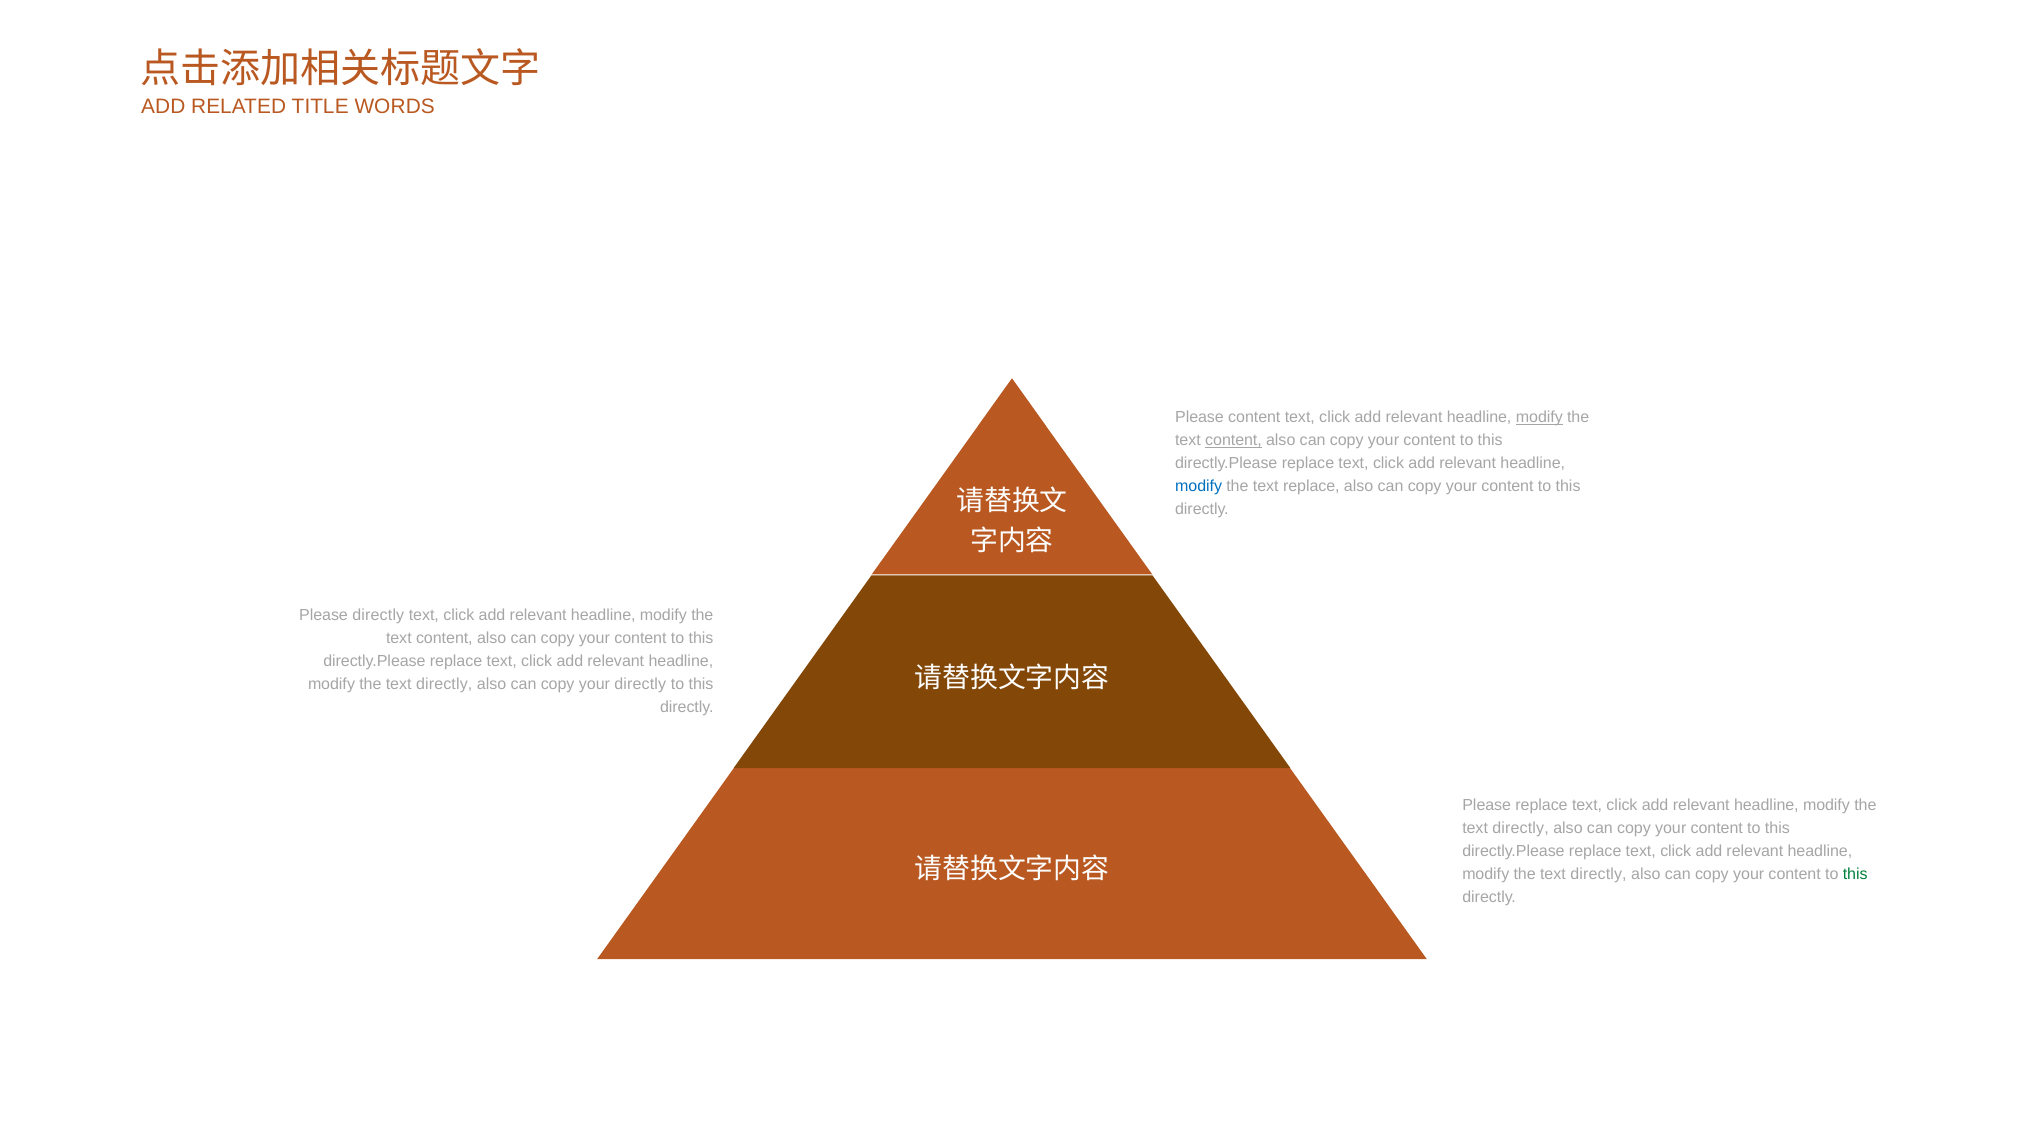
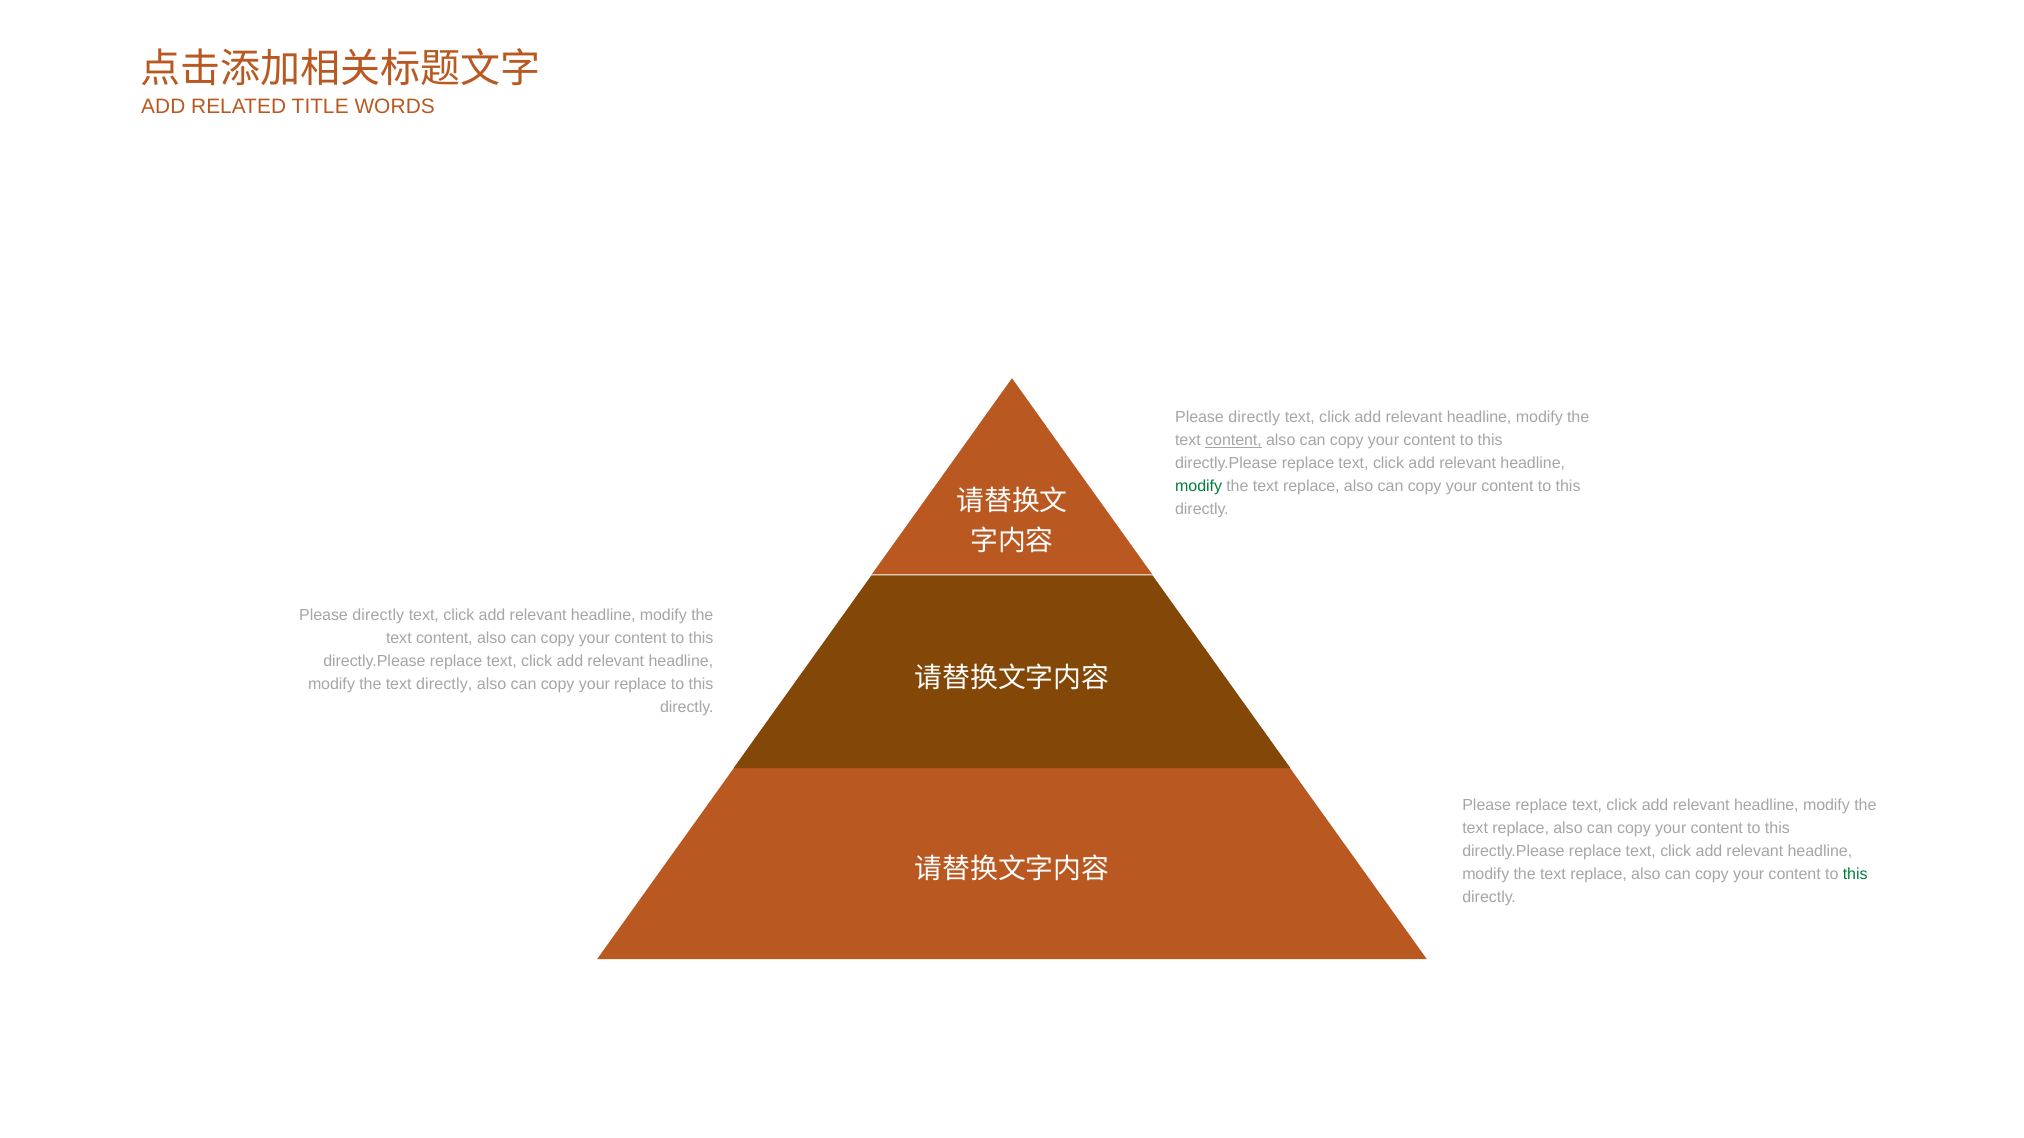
content at (1254, 417): content -> directly
modify at (1539, 417) underline: present -> none
modify at (1199, 487) colour: blue -> green
your directly: directly -> replace
directly at (1521, 829): directly -> replace
directly at (1598, 875): directly -> replace
